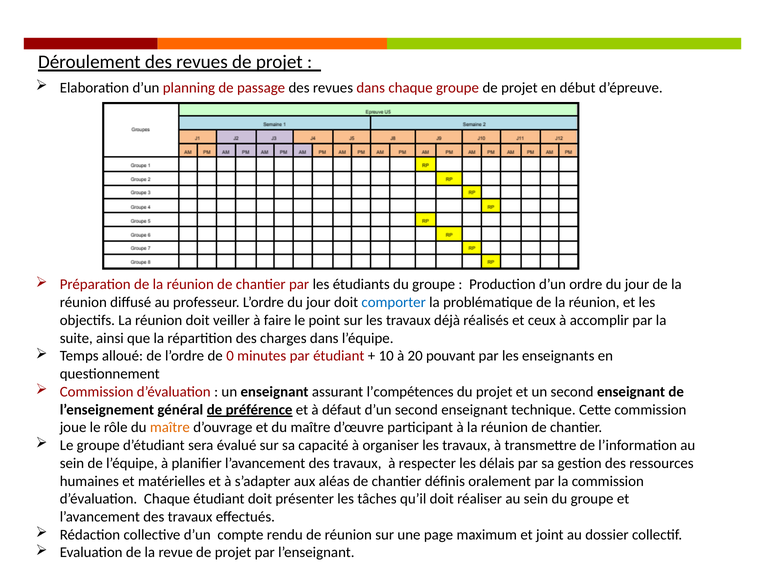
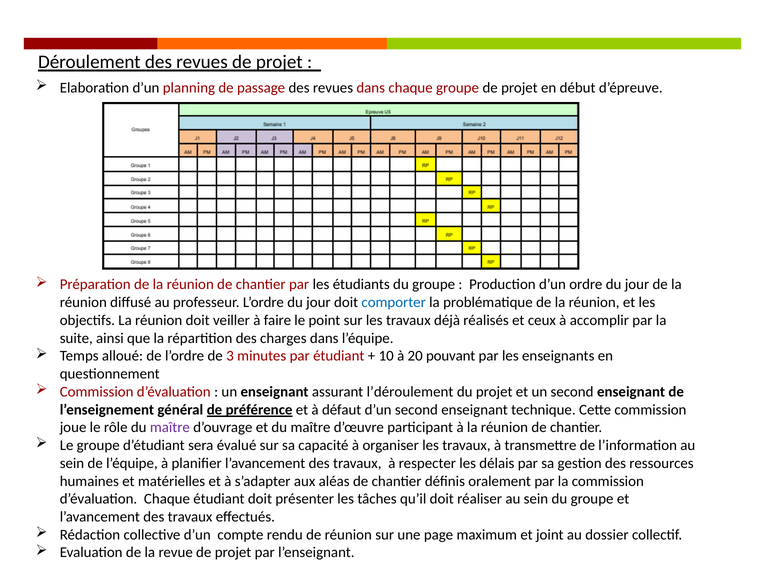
0: 0 -> 3
l’compétences: l’compétences -> l’déroulement
maître at (170, 427) colour: orange -> purple
